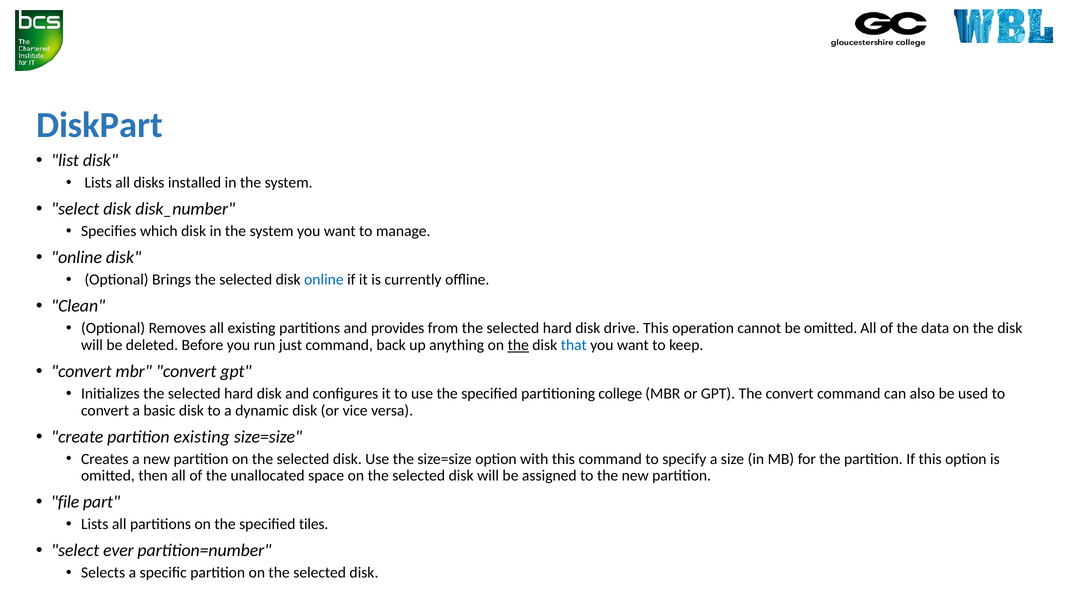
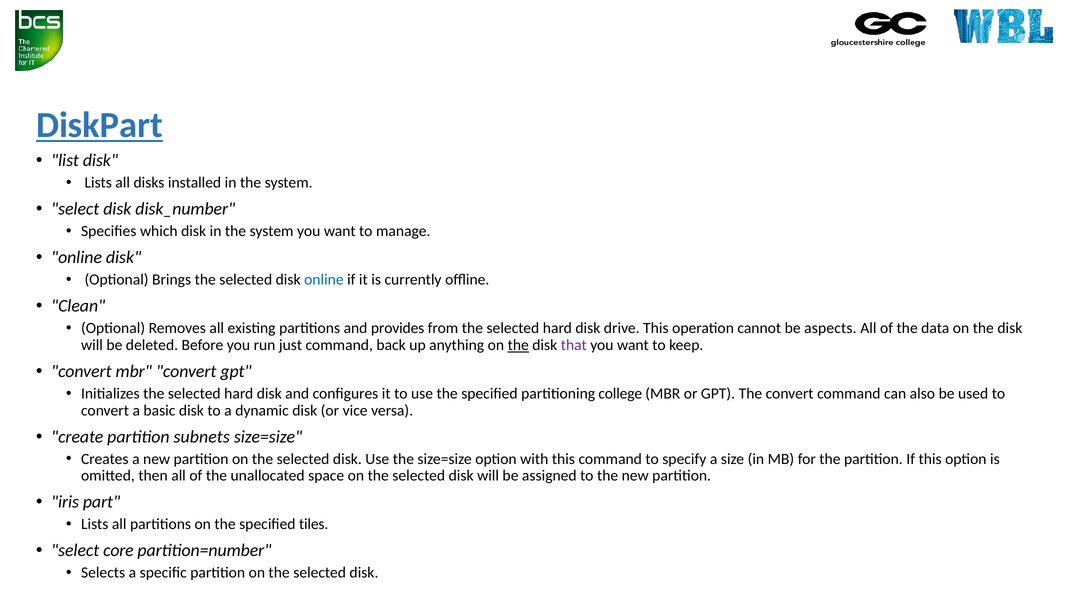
DiskPart underline: none -> present
be omitted: omitted -> aspects
that colour: blue -> purple
partition existing: existing -> subnets
file: file -> iris
ever: ever -> core
